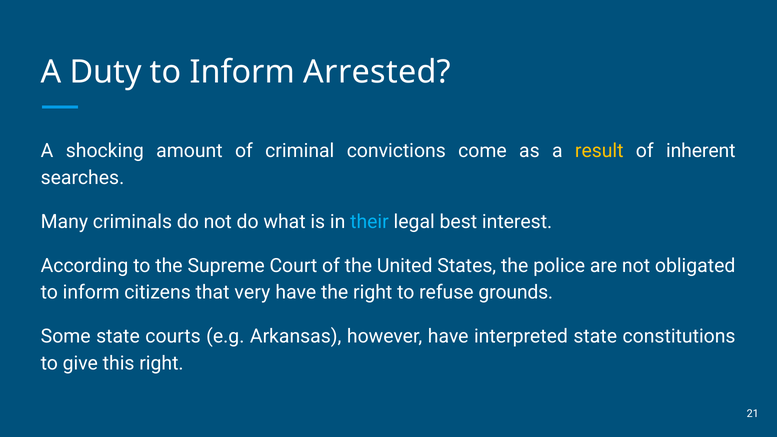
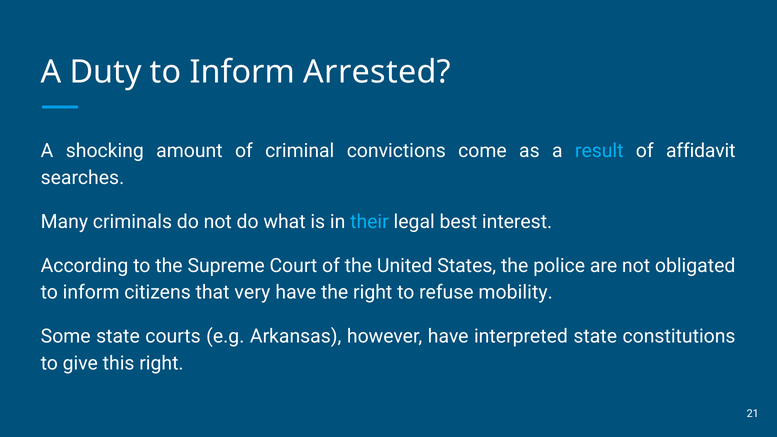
result colour: yellow -> light blue
inherent: inherent -> affidavit
grounds: grounds -> mobility
